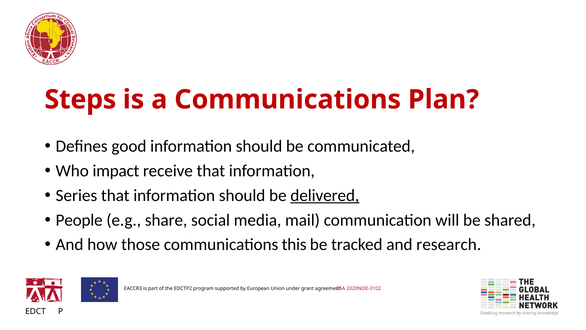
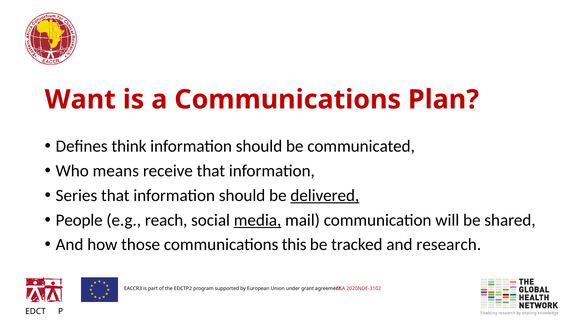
Steps: Steps -> Want
good: good -> think
impact: impact -> means
share: share -> reach
media underline: none -> present
